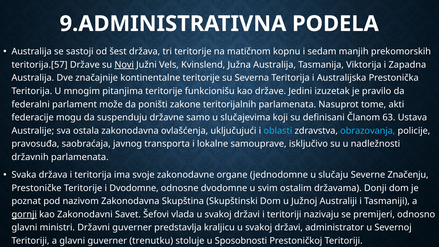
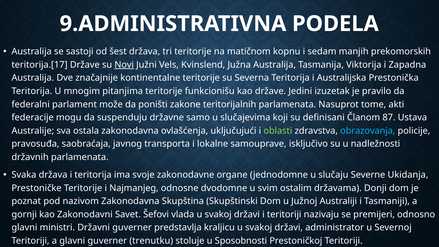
teritorija.[57: teritorija.[57 -> teritorija.[17
63: 63 -> 87
oblasti colour: light blue -> light green
Značenju: Značenju -> Ukidanja
i Dvodomne: Dvodomne -> Najmanjeg
gornji underline: present -> none
